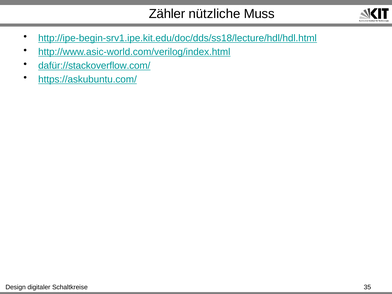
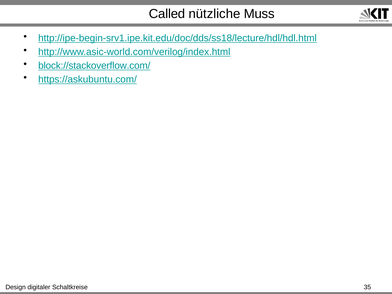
Zähler: Zähler -> Called
dafür://stackoverflow.com/: dafür://stackoverflow.com/ -> block://stackoverflow.com/
